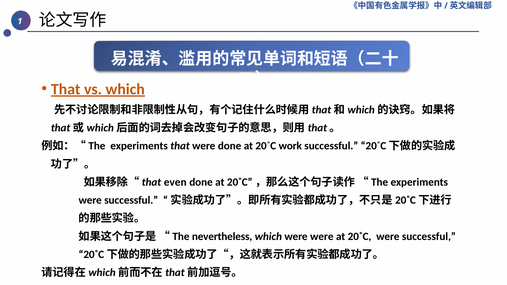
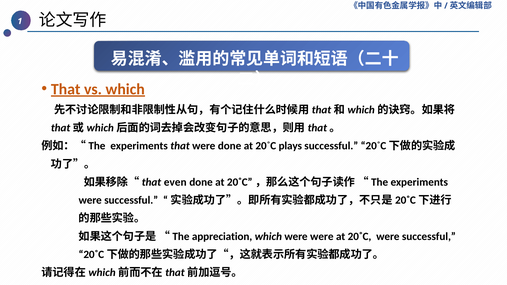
work: work -> plays
nevertheless: nevertheless -> appreciation
